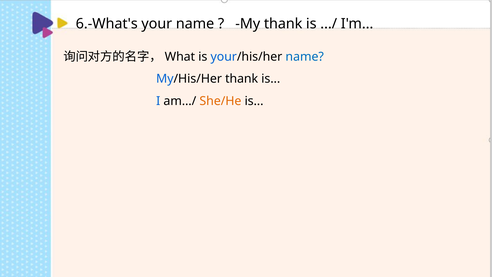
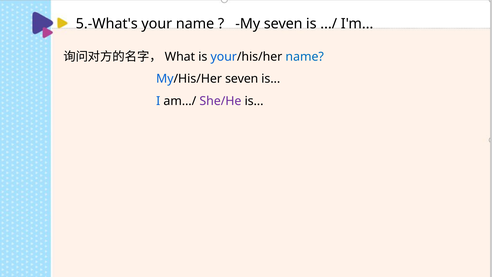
6.-What's: 6.-What's -> 5.-What's
My thank: thank -> seven
My/His/Her thank: thank -> seven
She/He colour: orange -> purple
